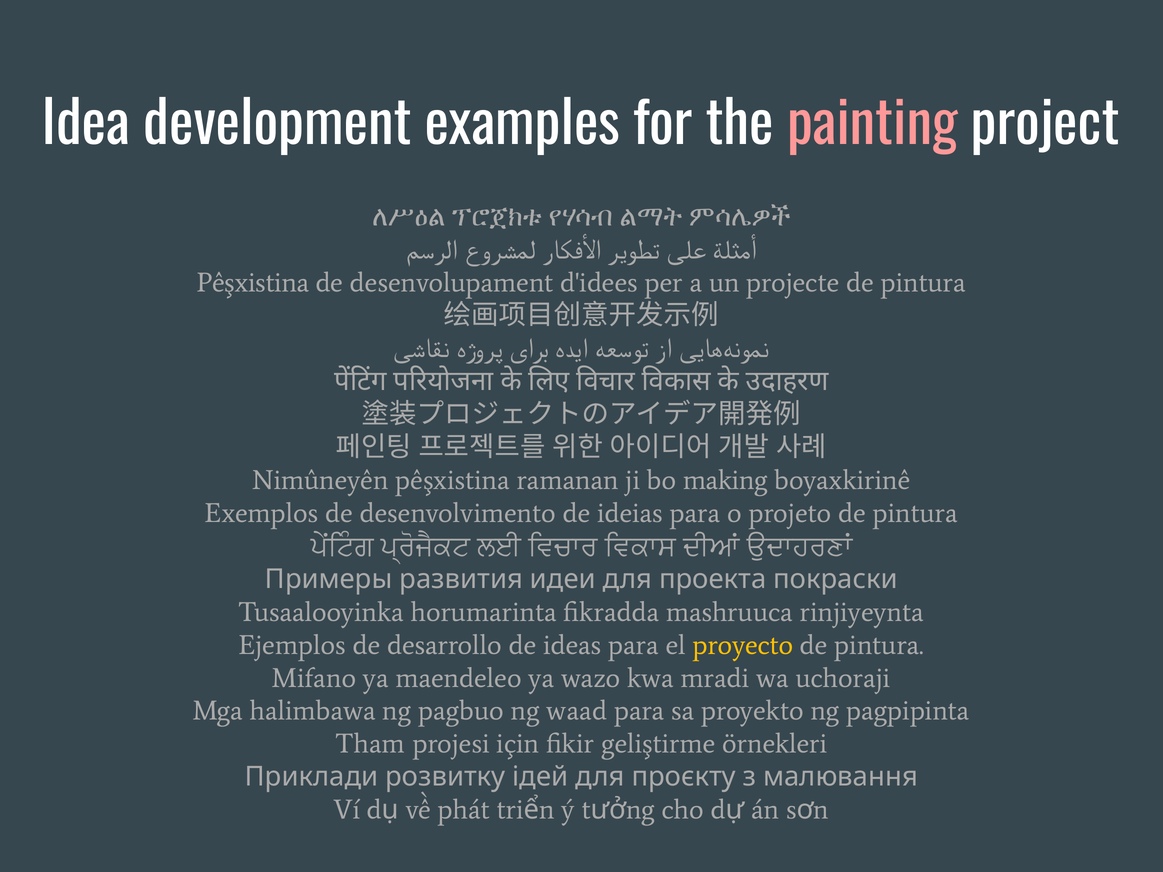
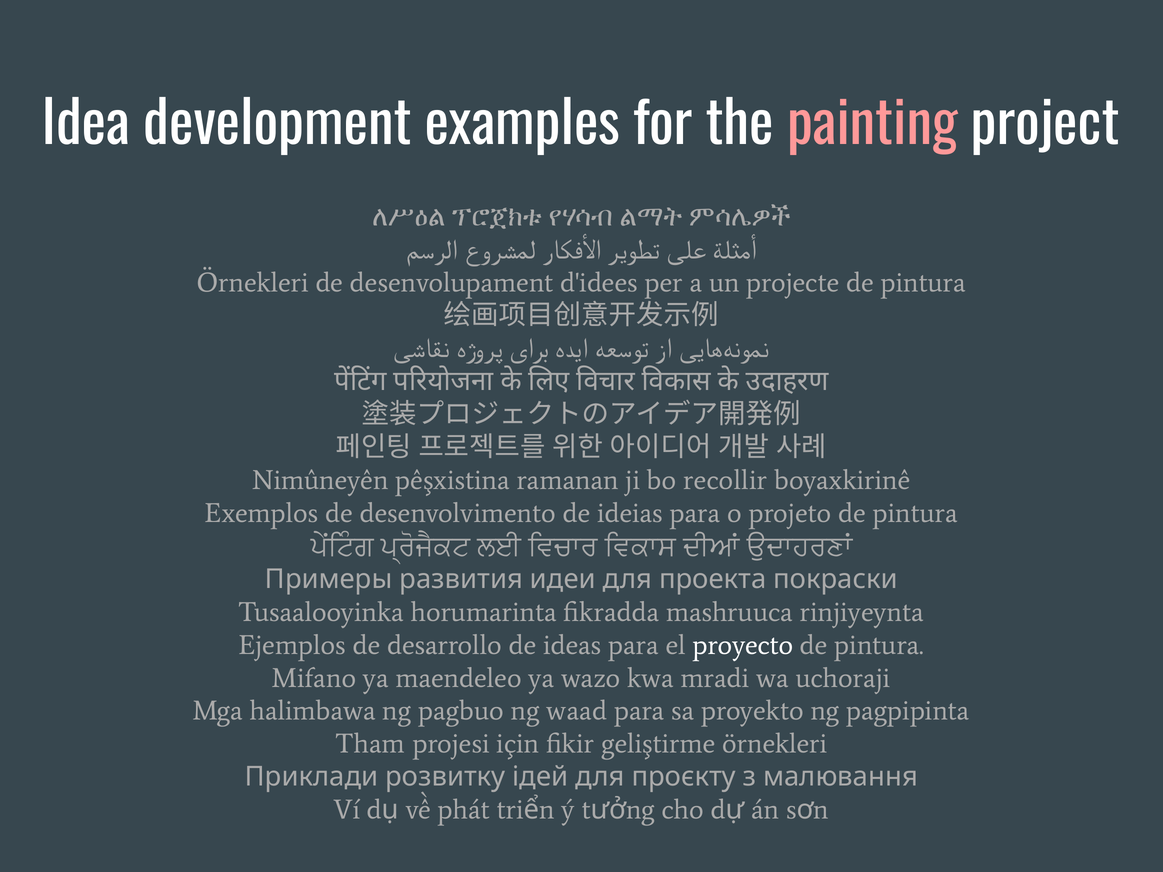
Pêşxistina at (253, 283): Pêşxistina -> Örnekleri
making: making -> recollir
proyecto colour: yellow -> white
